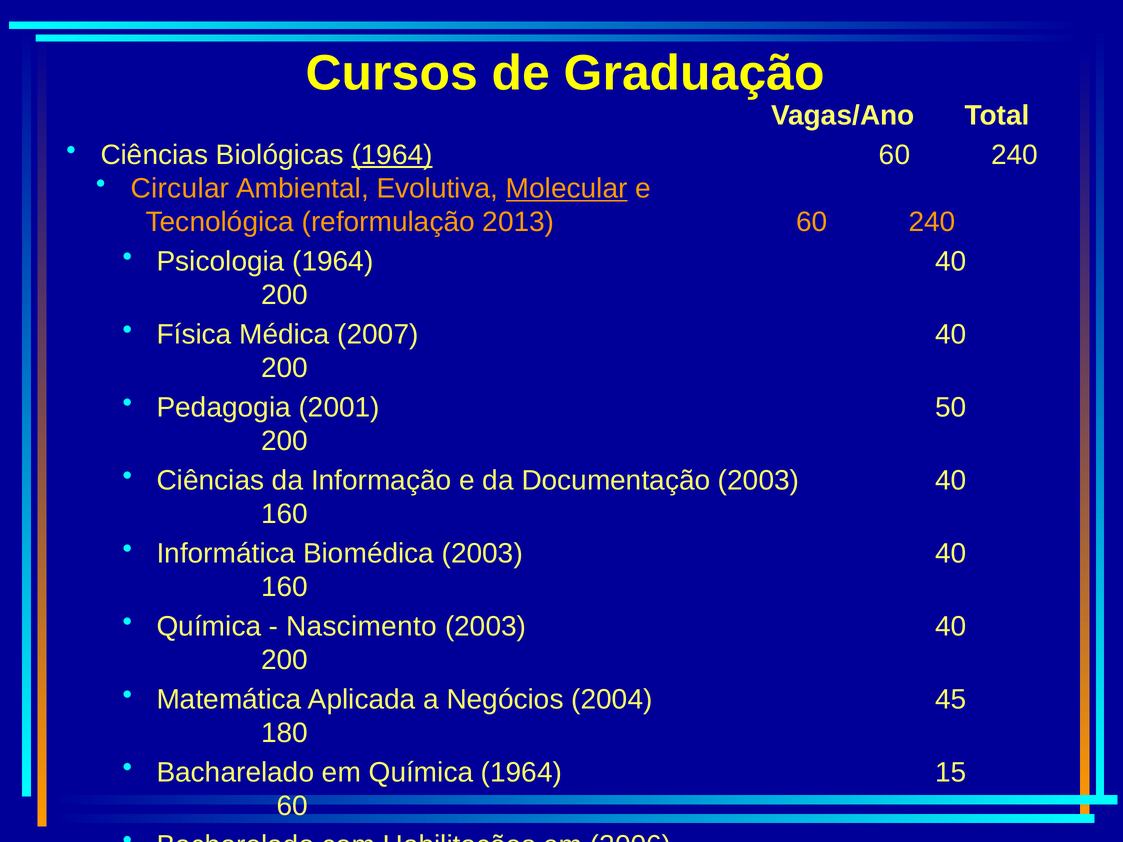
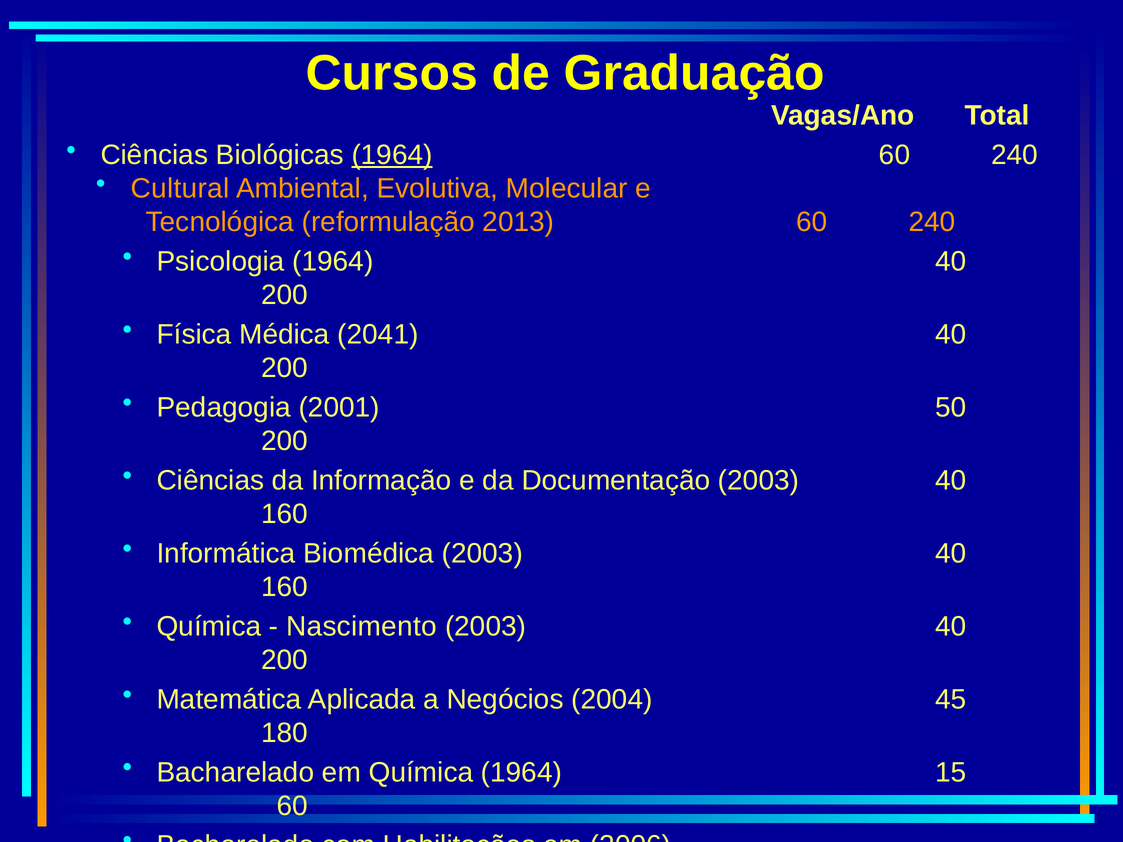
Circular: Circular -> Cultural
Molecular underline: present -> none
2007: 2007 -> 2041
